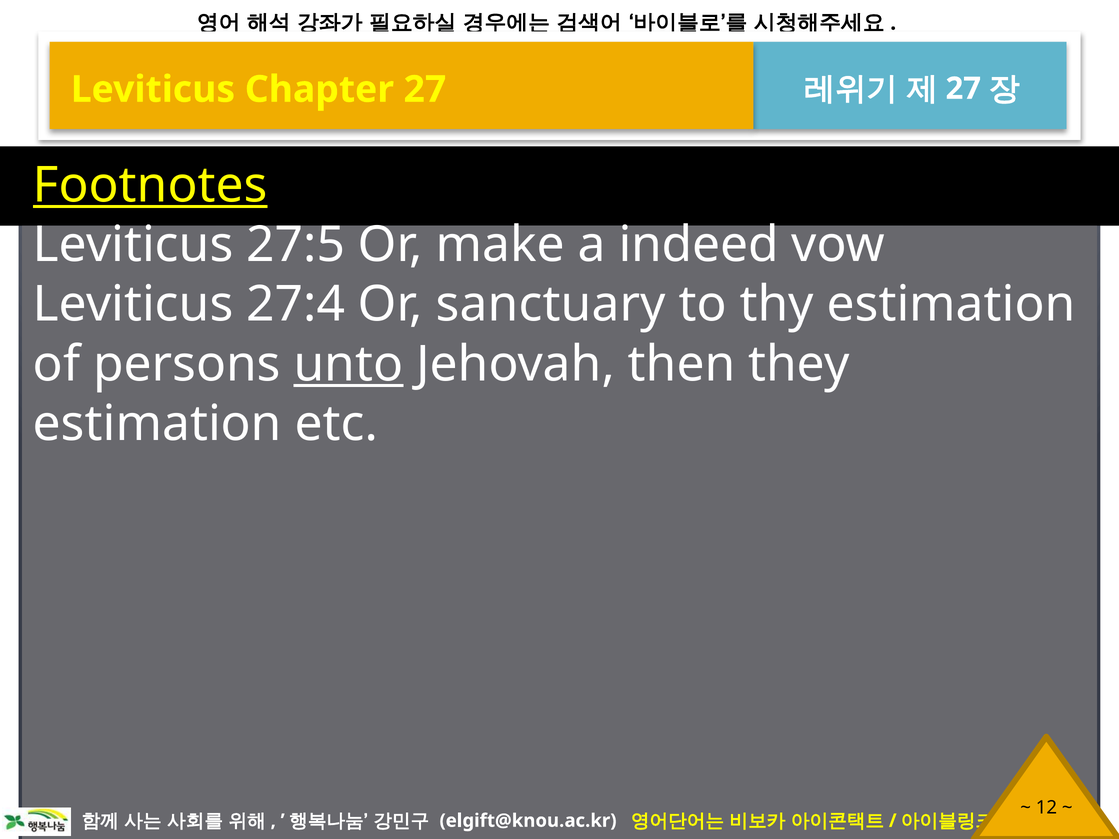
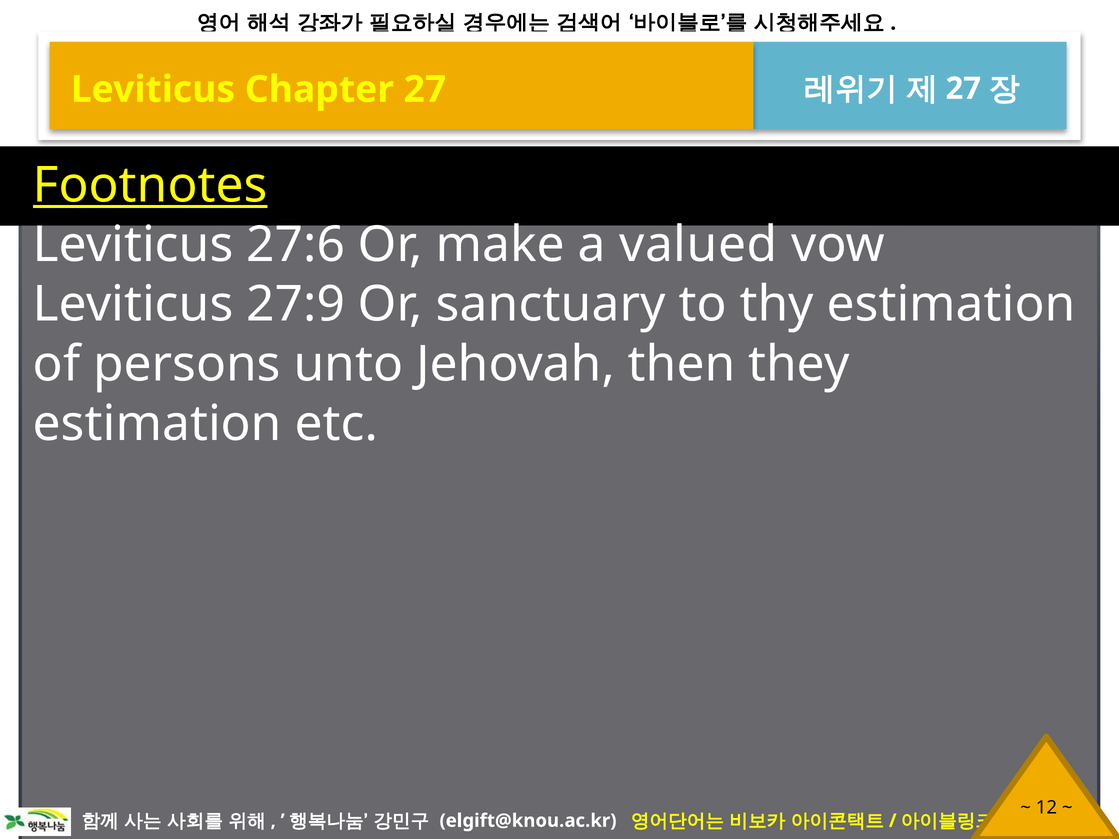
27:5: 27:5 -> 27:6
indeed: indeed -> valued
27:4: 27:4 -> 27:9
unto underline: present -> none
